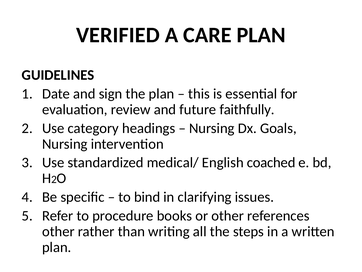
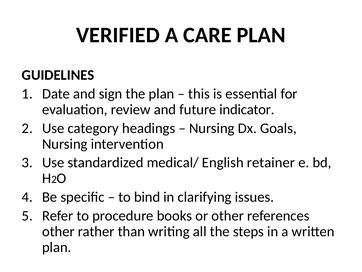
faithfully: faithfully -> indicator
coached: coached -> retainer
